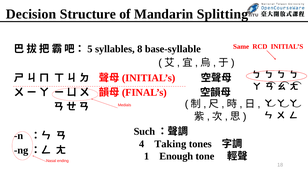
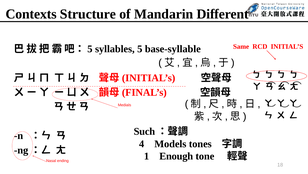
Decision: Decision -> Contexts
Splitting: Splitting -> Different
syllables 8: 8 -> 5
Taking: Taking -> Models
